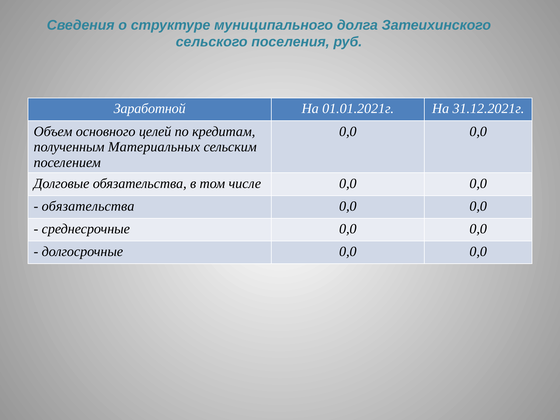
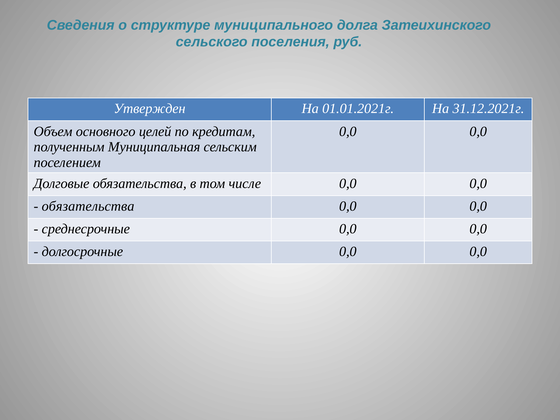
Заработной: Заработной -> Утвержден
Материальных: Материальных -> Муниципальная
